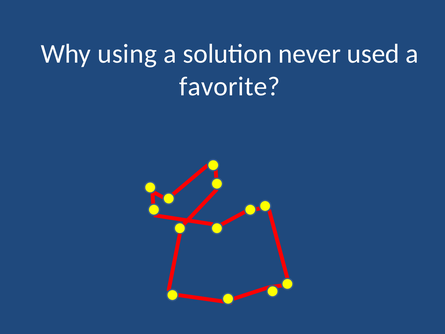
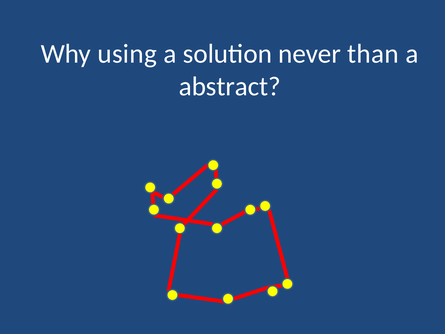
used: used -> than
favorite: favorite -> abstract
